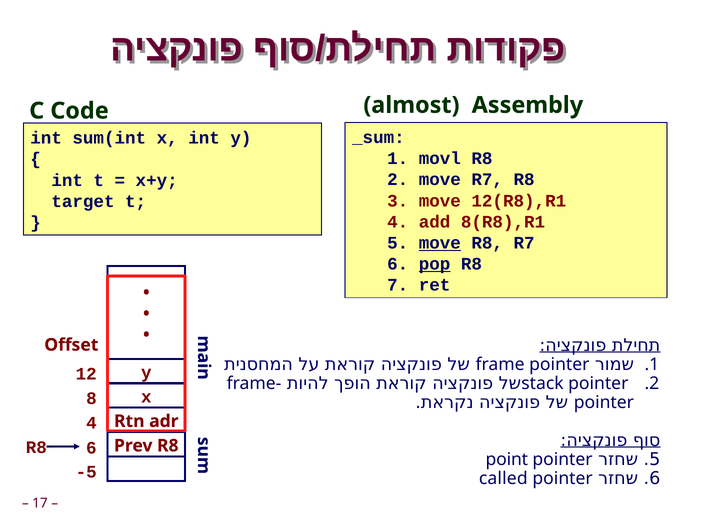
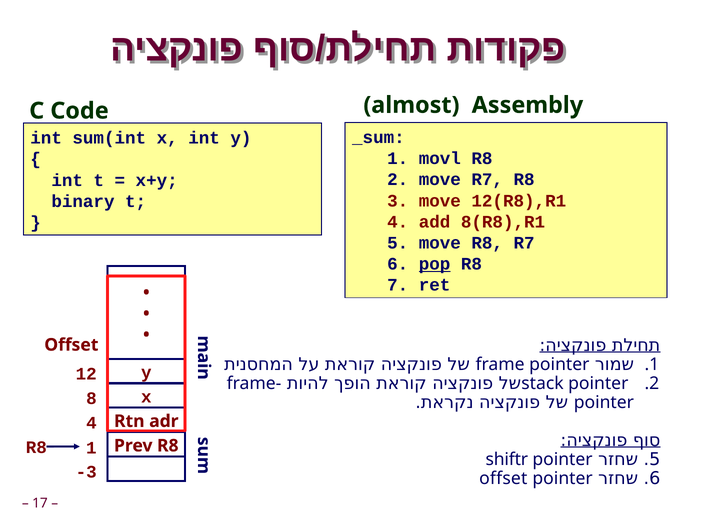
target: target -> binary
move at (440, 243) underline: present -> none
R8 6: 6 -> 1
point: point -> shiftr
-5: -5 -> -3
called at (503, 478): called -> offset
